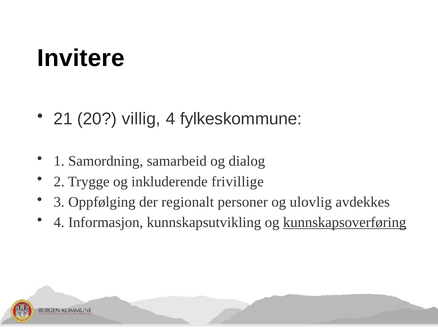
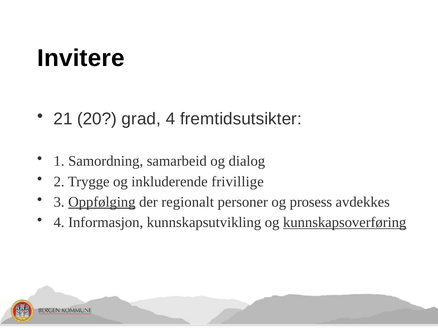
villig: villig -> grad
fylkeskommune: fylkeskommune -> fremtidsutsikter
Oppfølging underline: none -> present
ulovlig: ulovlig -> prosess
